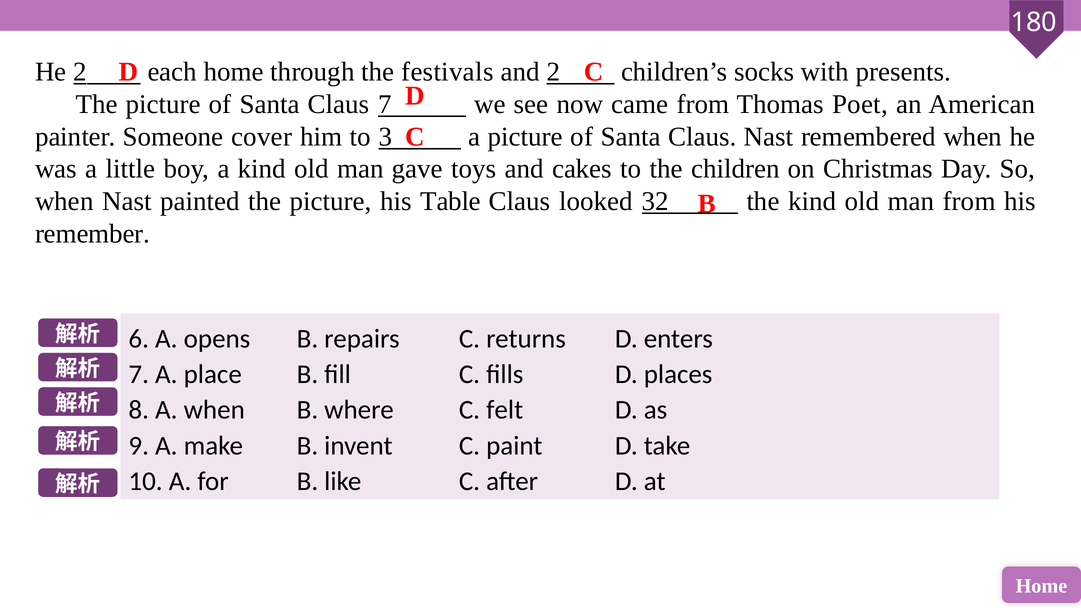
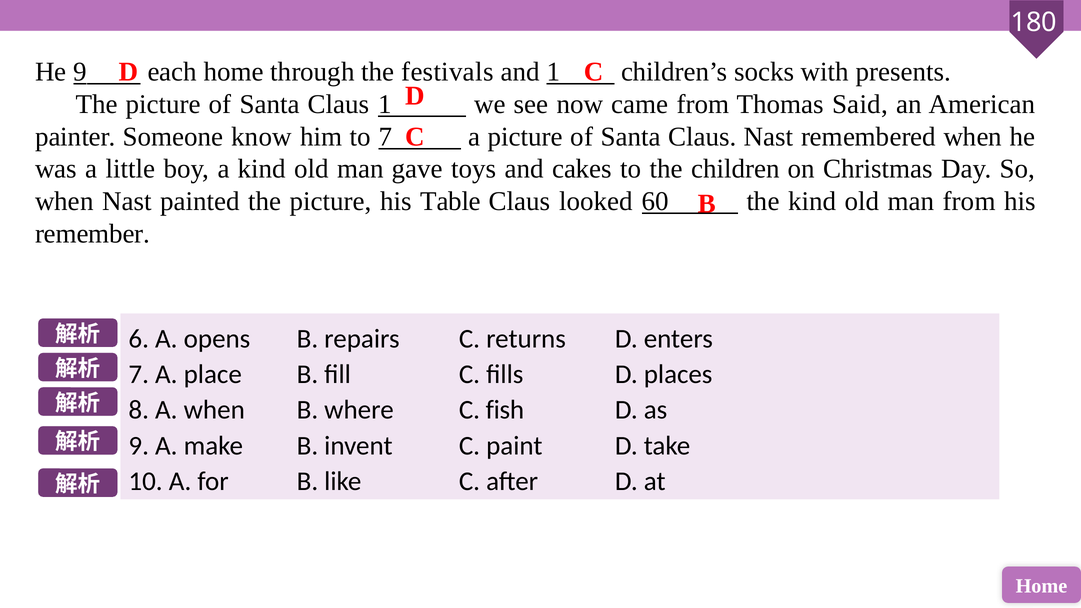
He 2: 2 -> 9
and 2: 2 -> 1
Claus 7: 7 -> 1
Poet: Poet -> Said
cover: cover -> know
to 3: 3 -> 7
32: 32 -> 60
felt: felt -> fish
